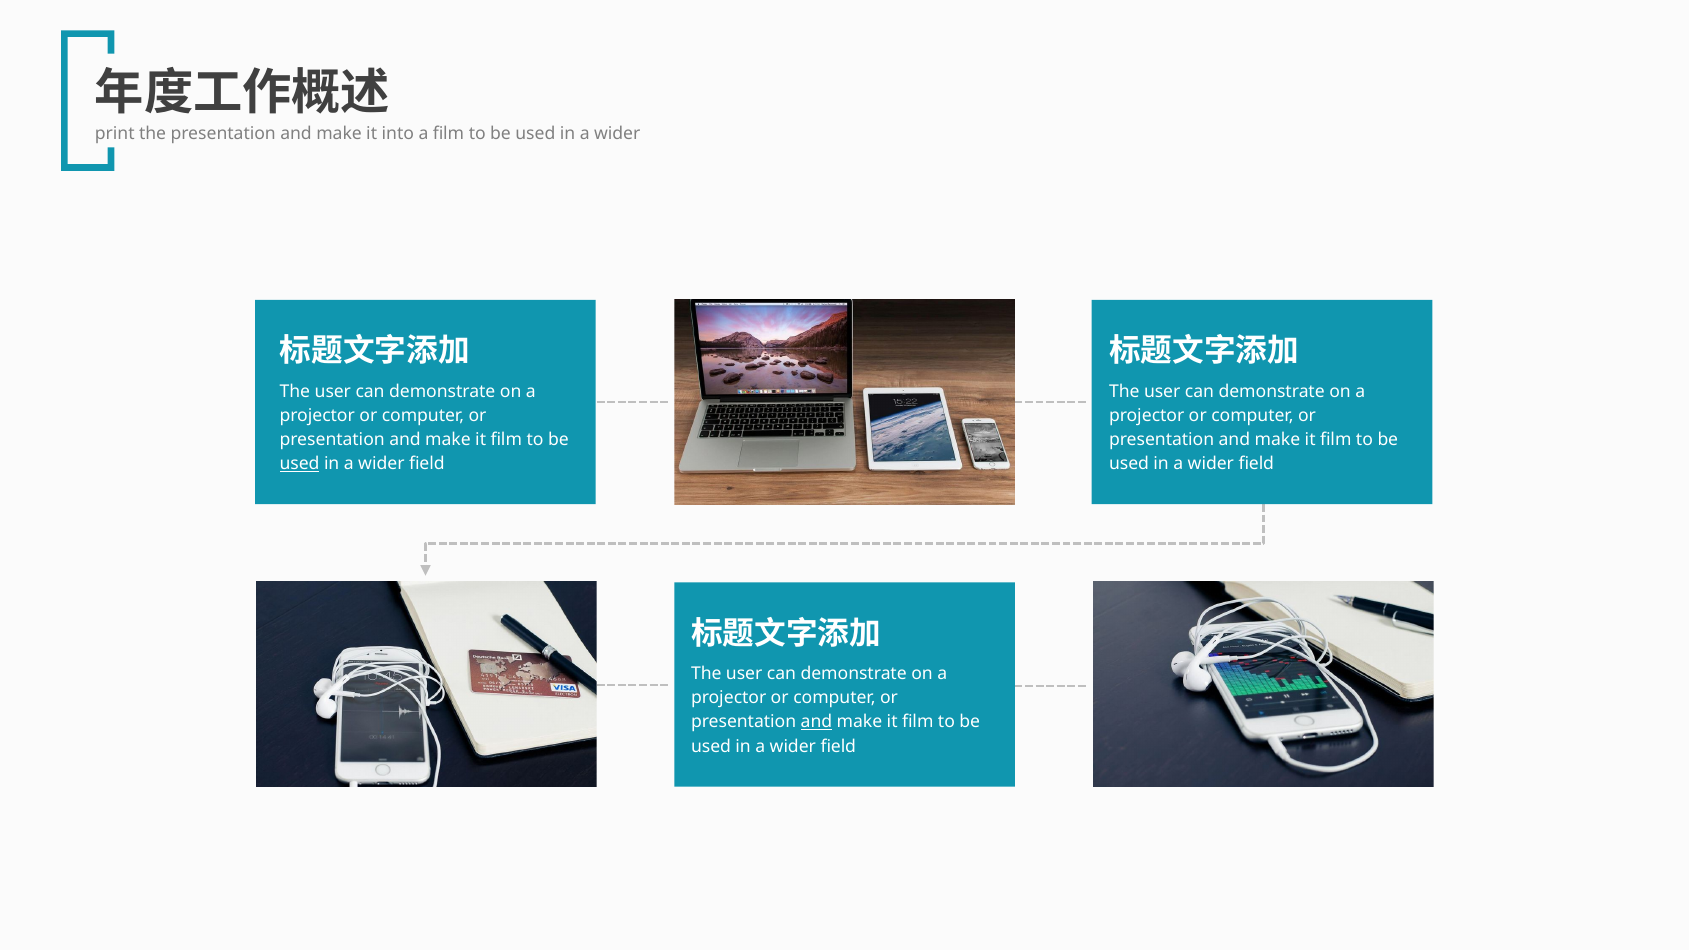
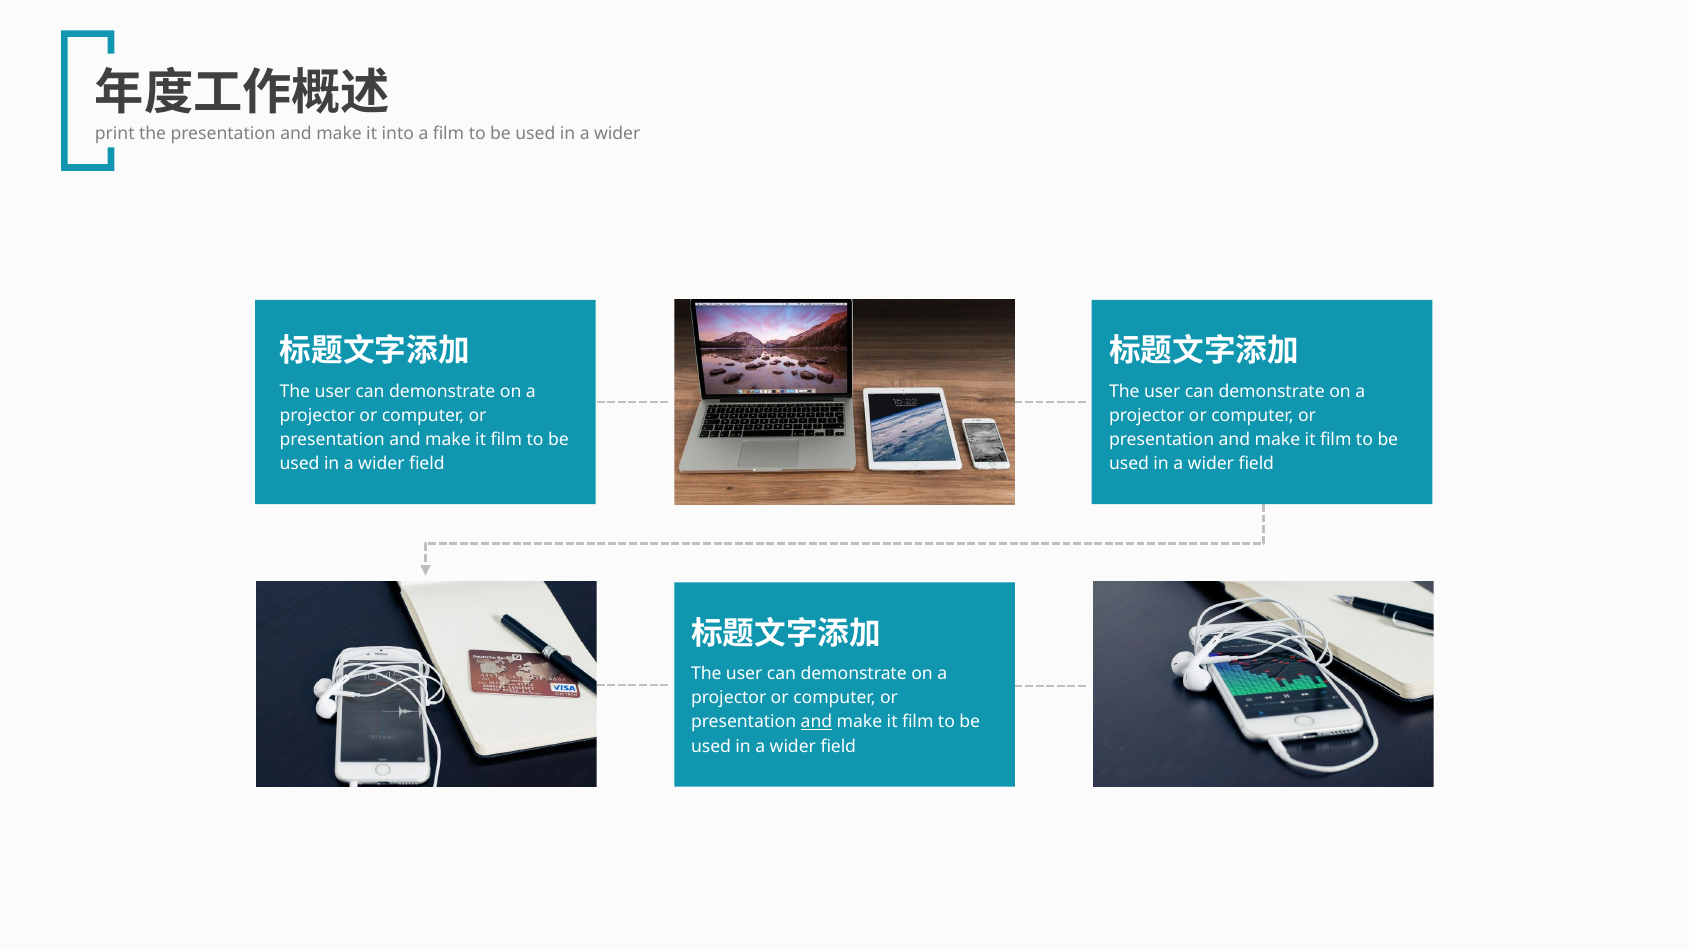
used at (300, 464) underline: present -> none
